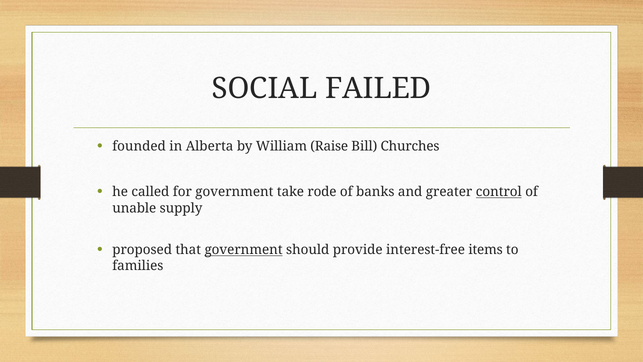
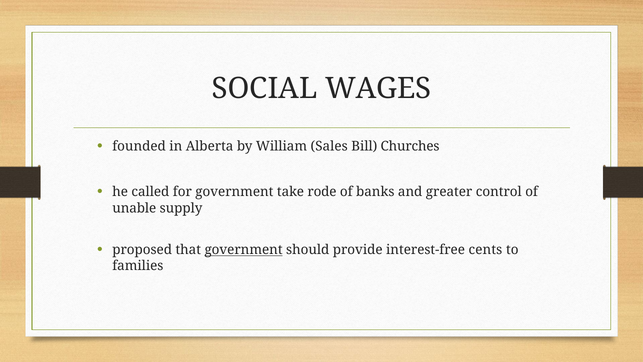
FAILED: FAILED -> WAGES
Raise: Raise -> Sales
control underline: present -> none
items: items -> cents
